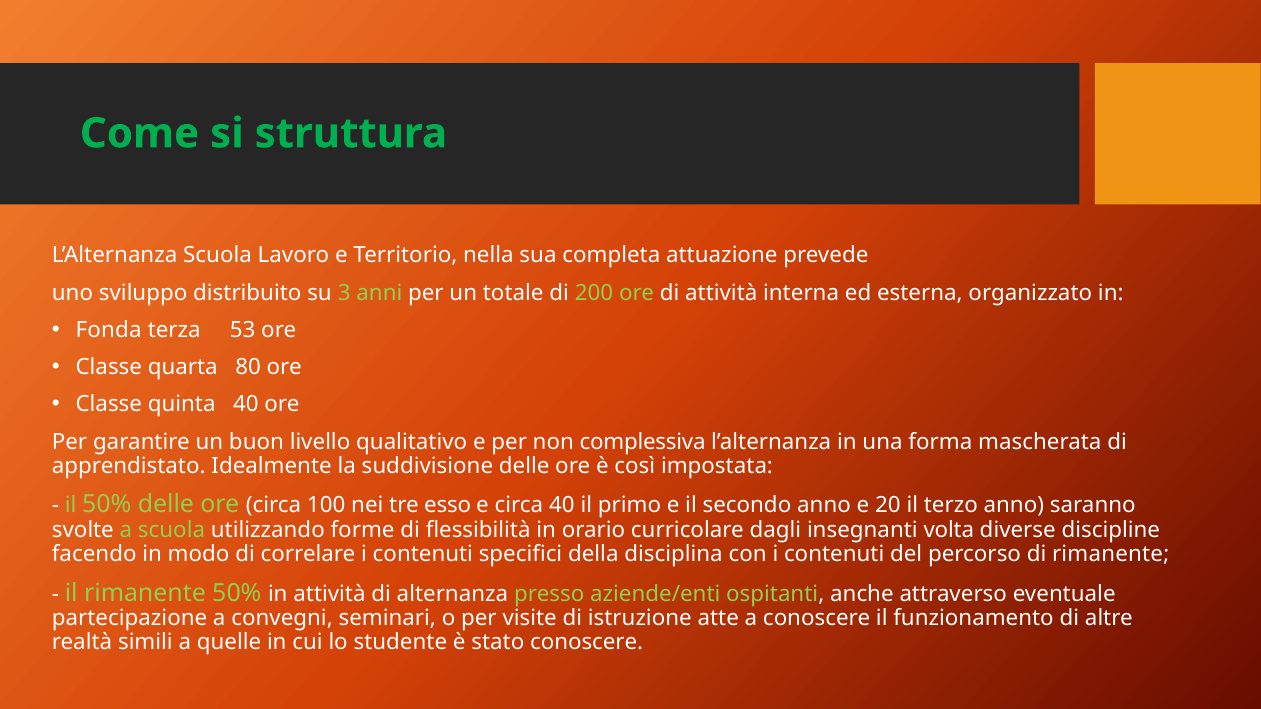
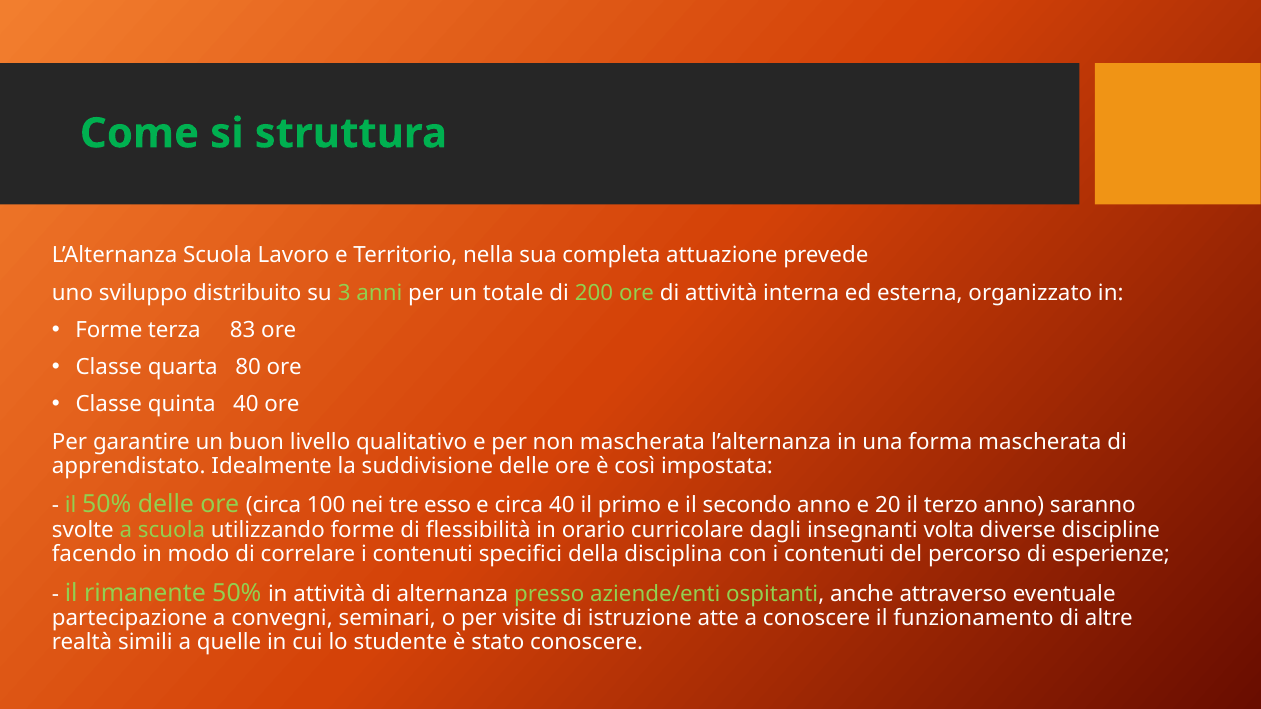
Fonda at (109, 330): Fonda -> Forme
53: 53 -> 83
non complessiva: complessiva -> mascherata
di rimanente: rimanente -> esperienze
